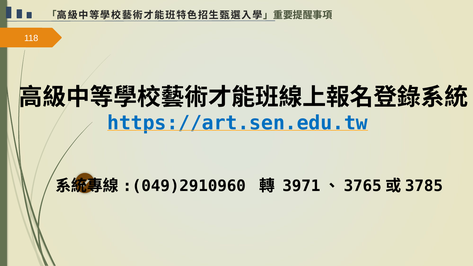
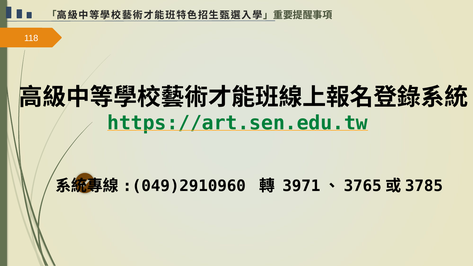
https://art.sen.edu.tw colour: blue -> green
